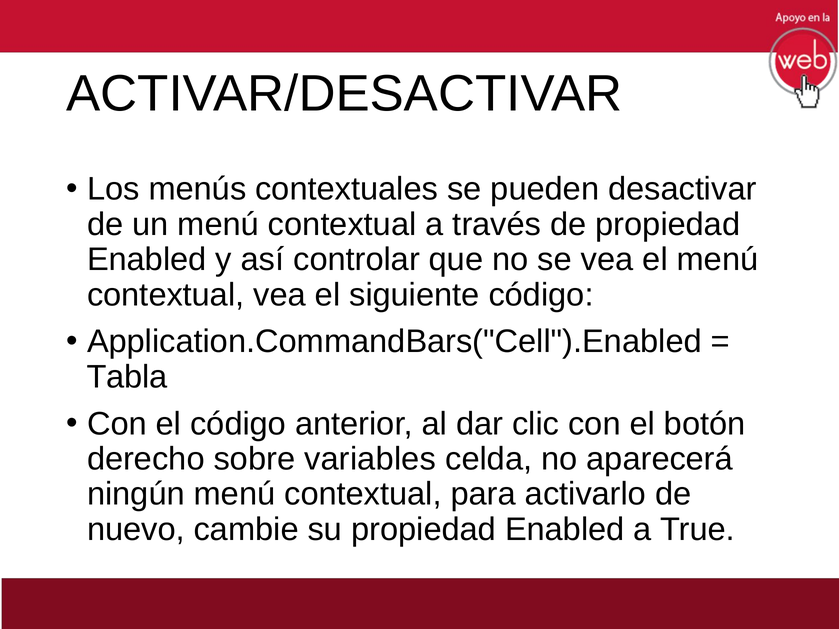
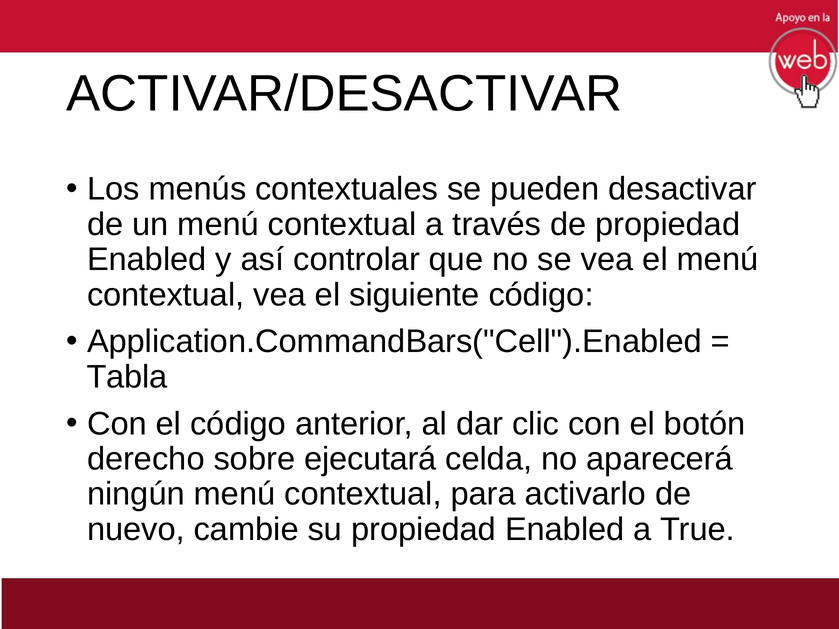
variables: variables -> ejecutará
